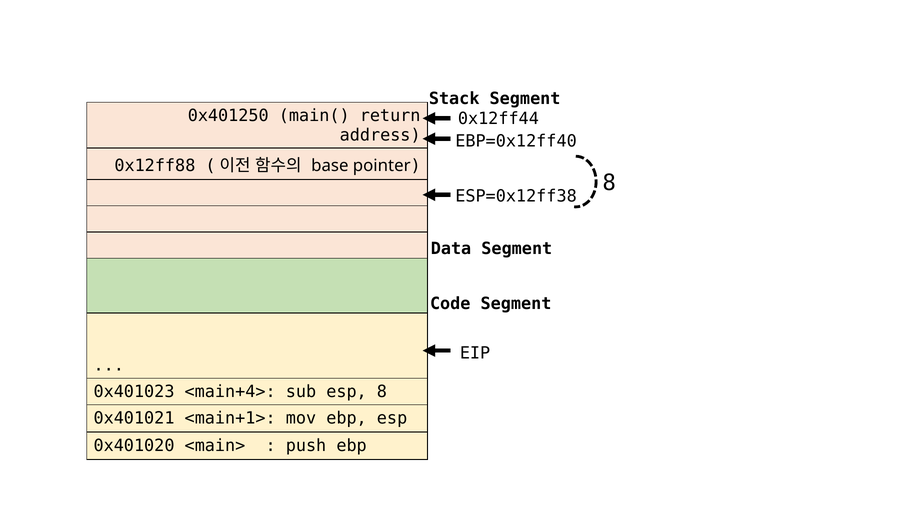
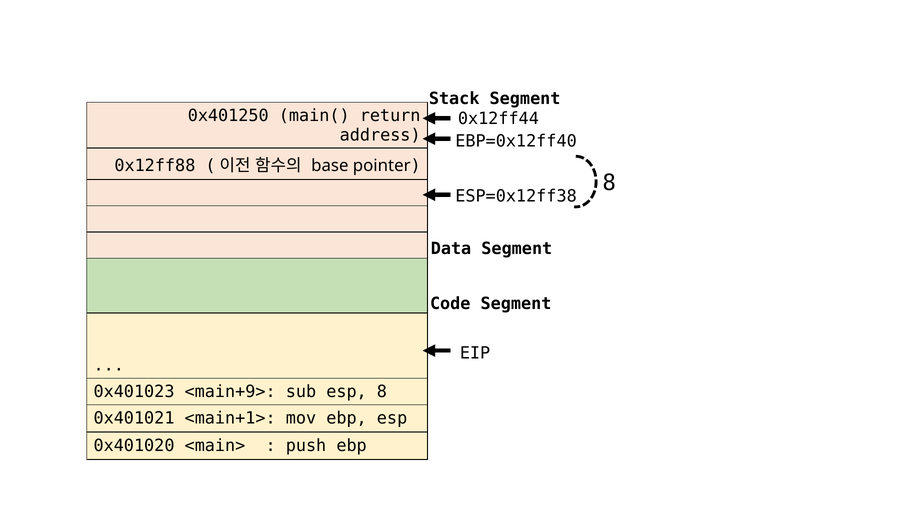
<main+4>: <main+4> -> <main+9>
